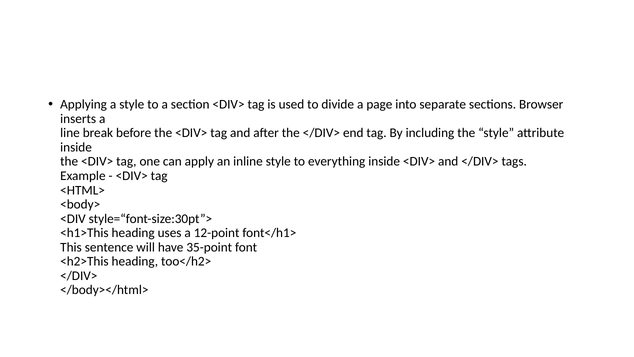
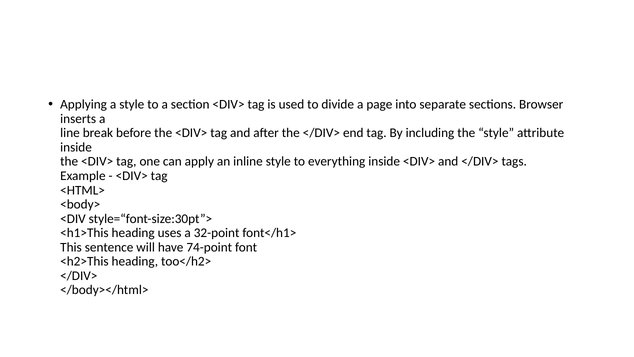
12-point: 12-point -> 32-point
35-point: 35-point -> 74-point
